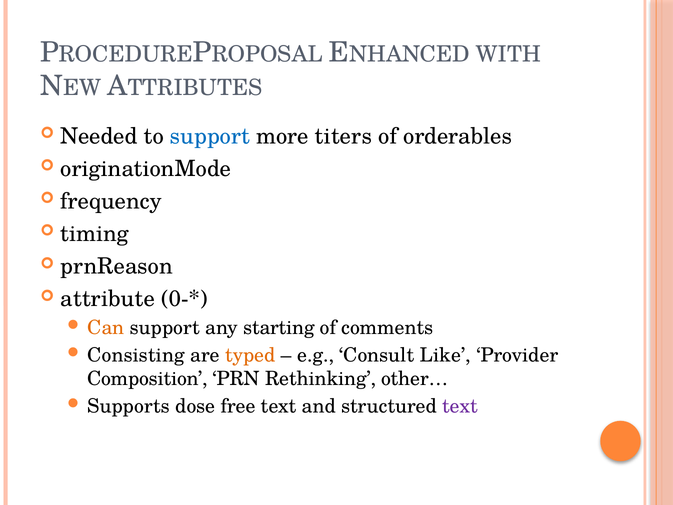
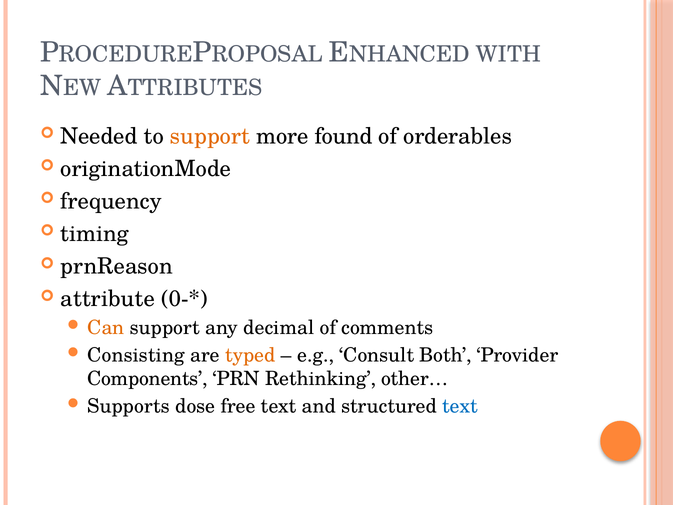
support at (210, 136) colour: blue -> orange
titers: titers -> found
starting: starting -> decimal
Like: Like -> Both
Composition: Composition -> Components
text at (460, 406) colour: purple -> blue
